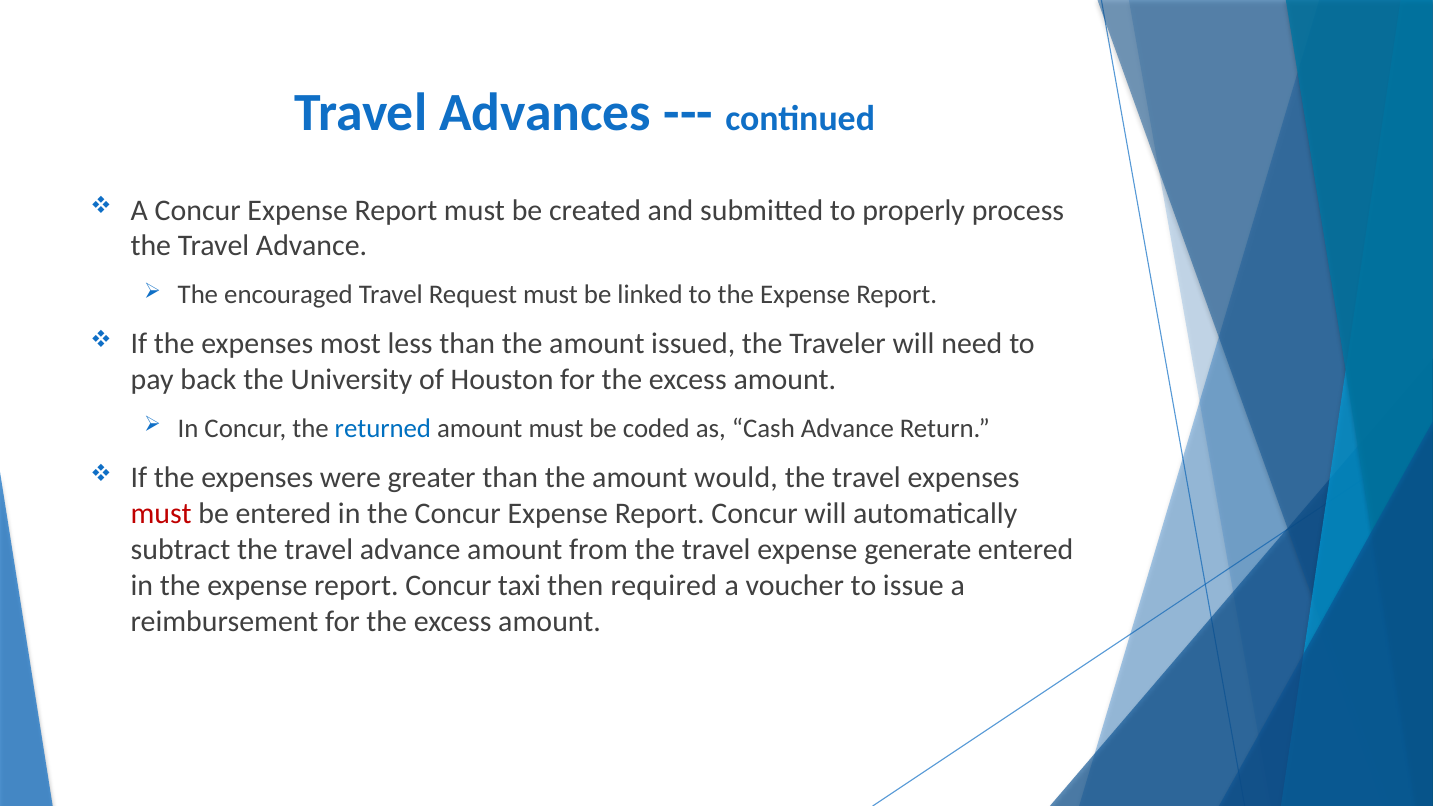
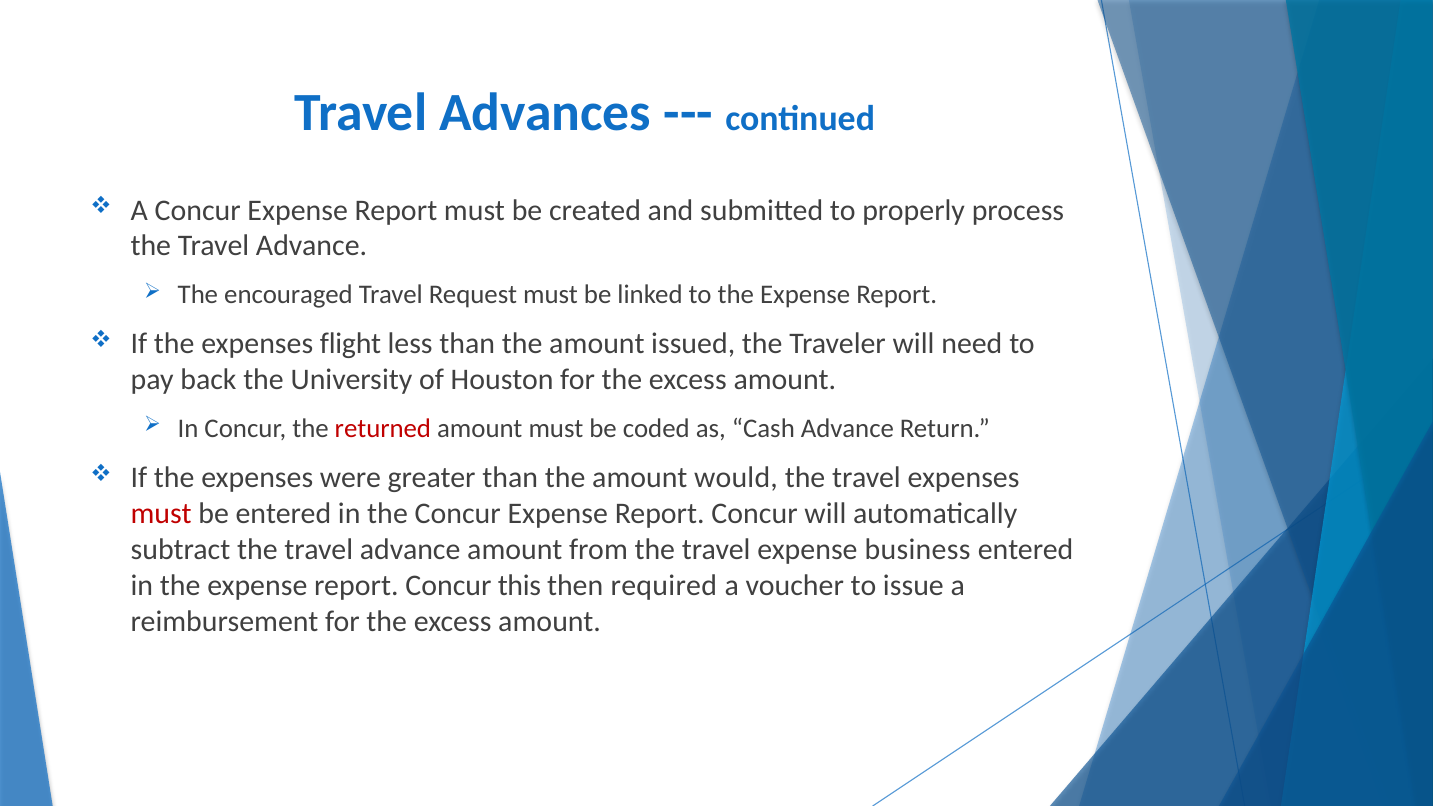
most: most -> flight
returned colour: blue -> red
generate: generate -> business
taxi: taxi -> this
